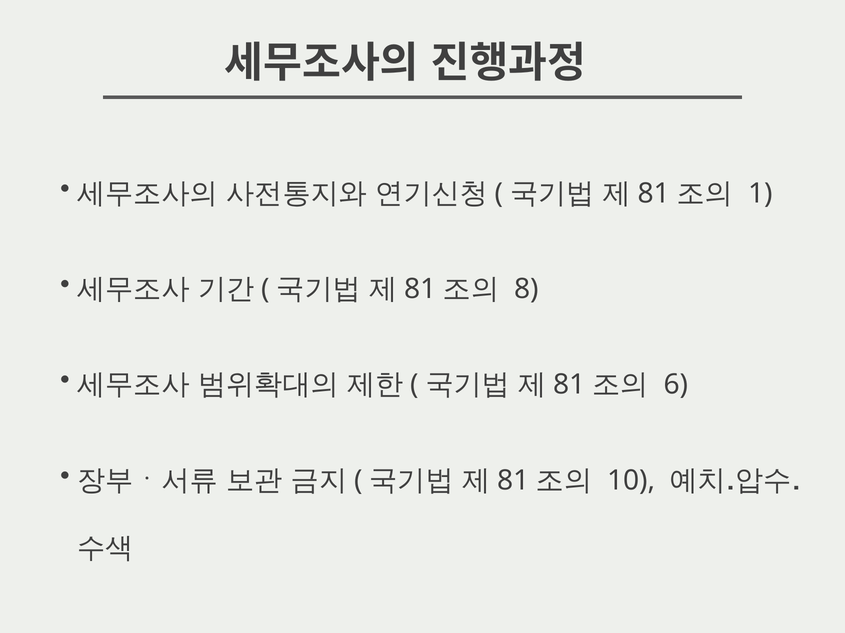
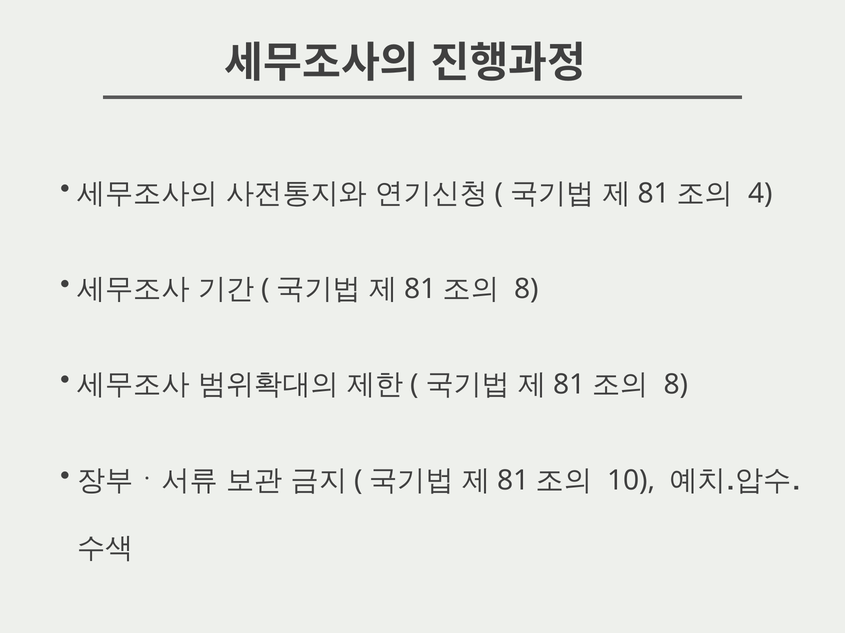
1: 1 -> 4
6 at (676, 385): 6 -> 8
